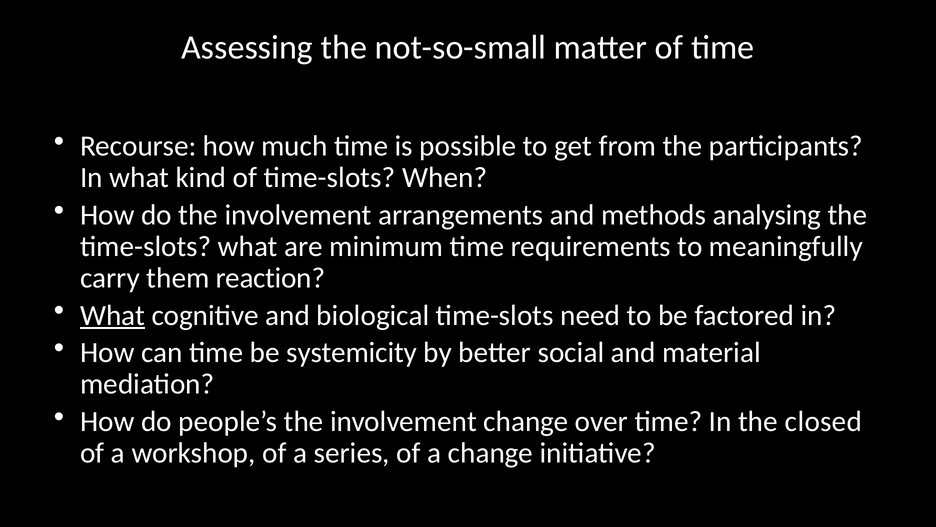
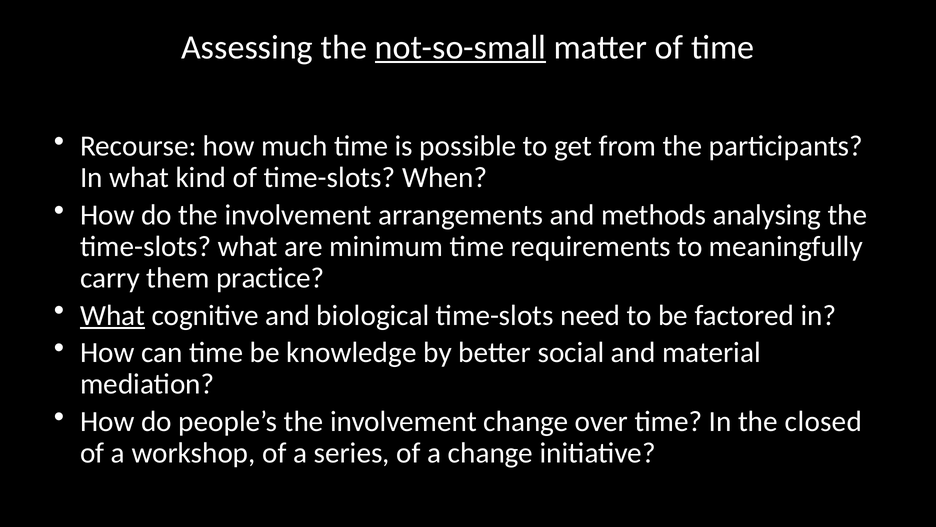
not-so-small underline: none -> present
reaction: reaction -> practice
systemicity: systemicity -> knowledge
